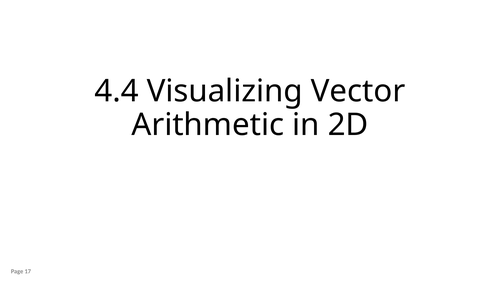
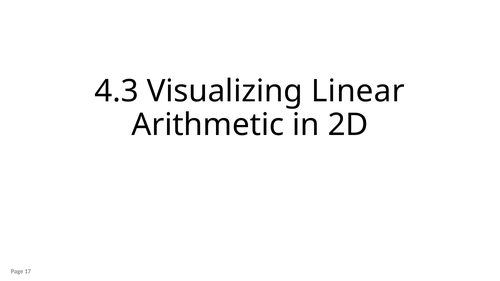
4.4: 4.4 -> 4.3
Vector: Vector -> Linear
